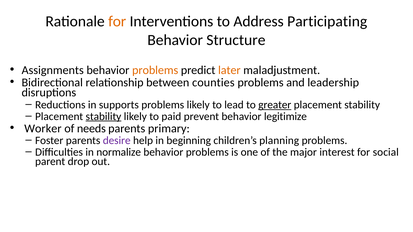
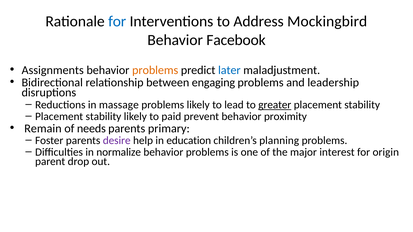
for at (117, 21) colour: orange -> blue
Participating: Participating -> Mockingbird
Structure: Structure -> Facebook
later colour: orange -> blue
counties: counties -> engaging
supports: supports -> massage
stability at (103, 117) underline: present -> none
legitimize: legitimize -> proximity
Worker: Worker -> Remain
beginning: beginning -> education
social: social -> origin
